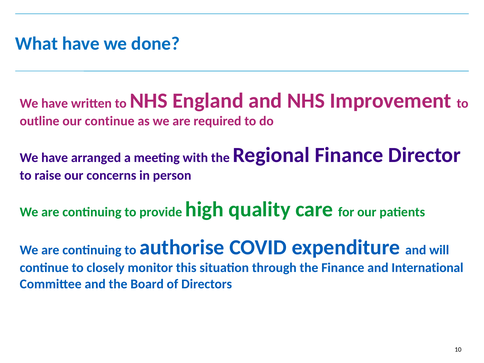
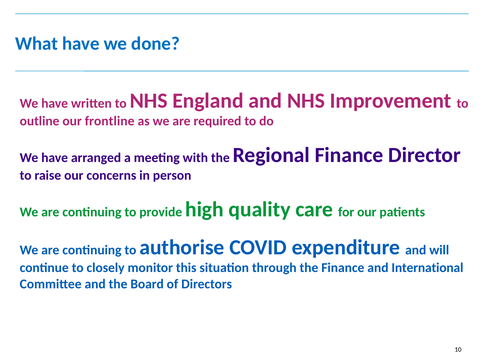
our continue: continue -> frontline
